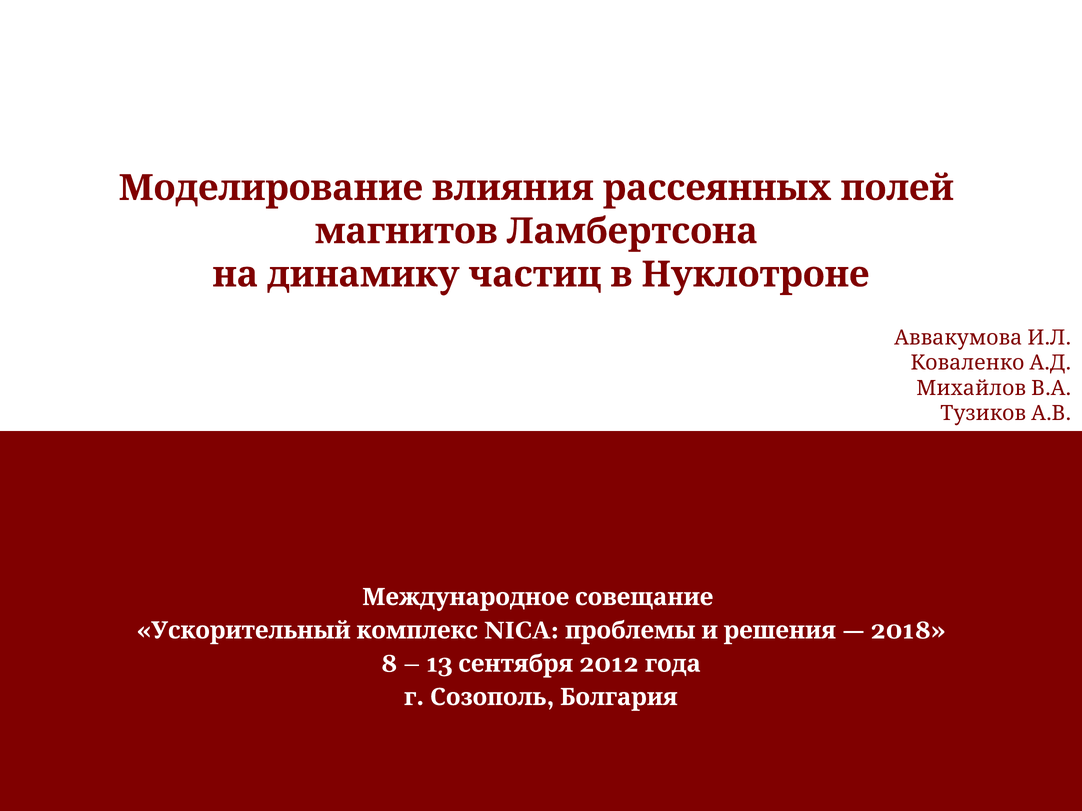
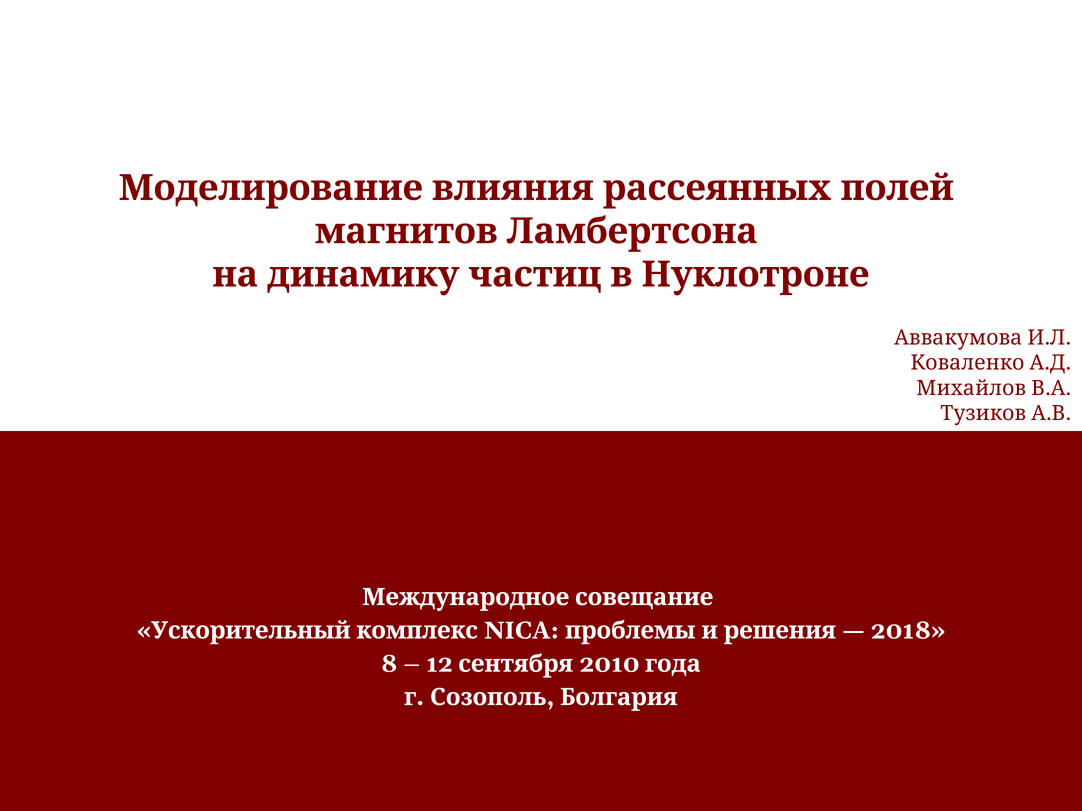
13: 13 -> 12
2: 2 -> 0
